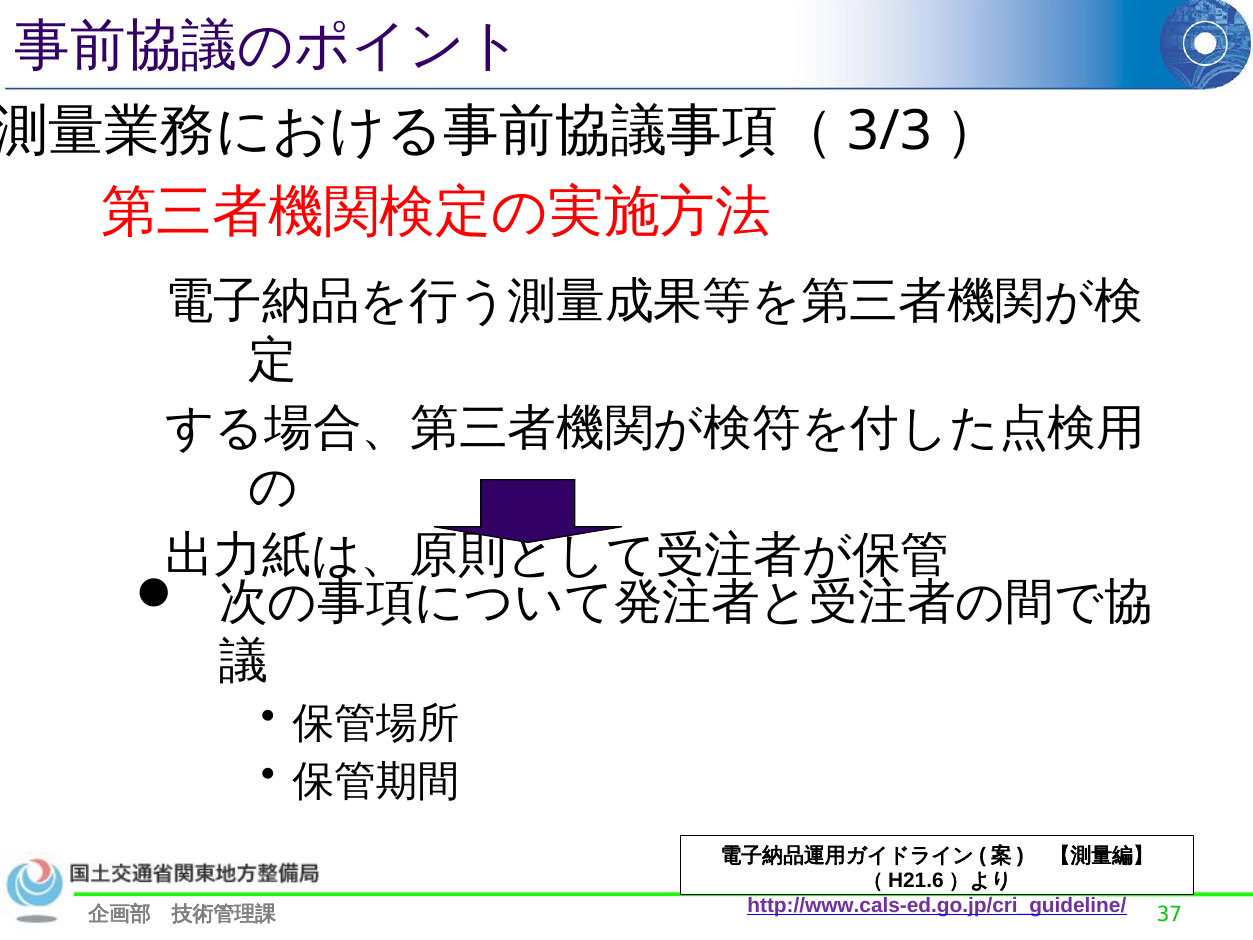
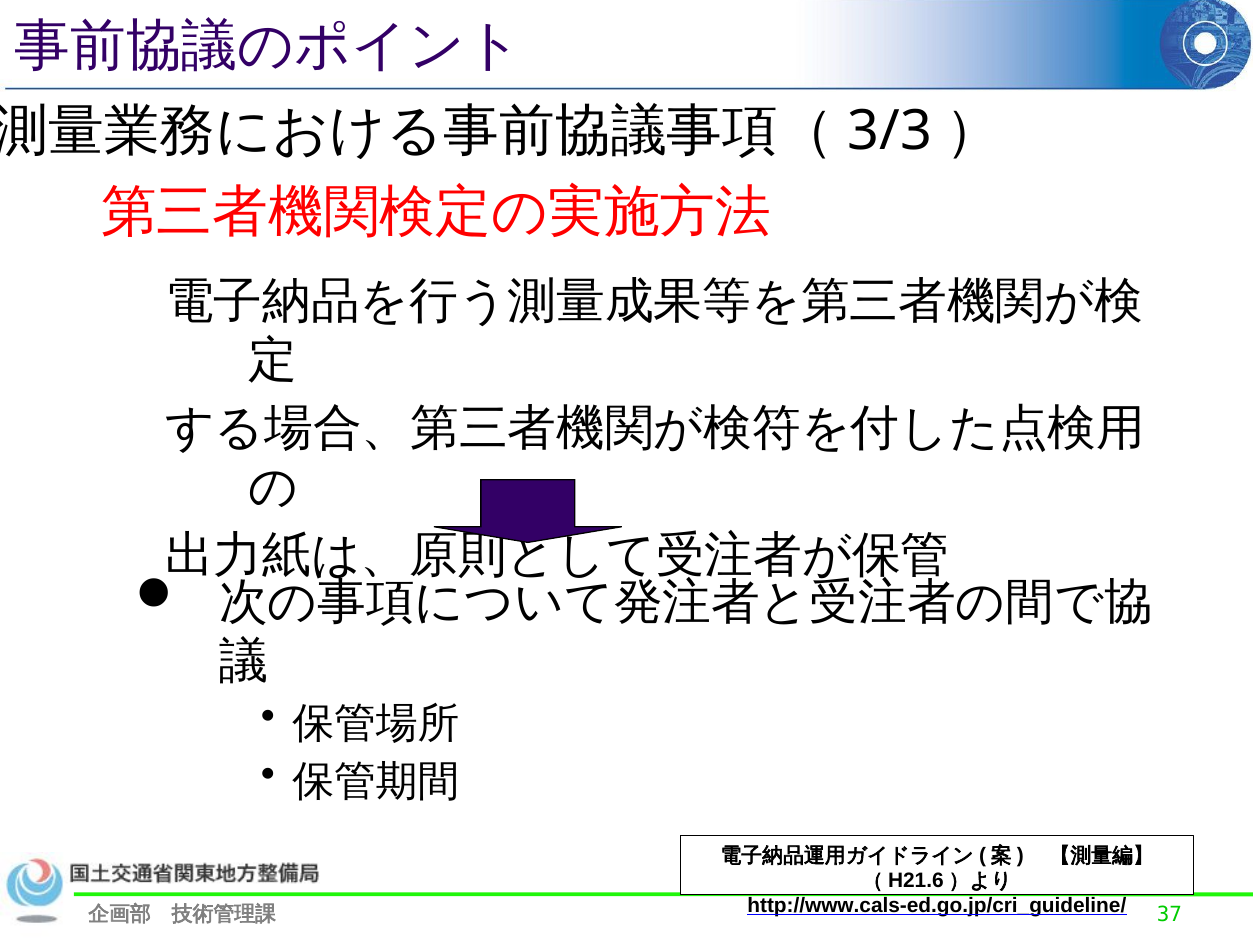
http://www.cals-ed.go.jp/cri_guideline/ colour: purple -> black
